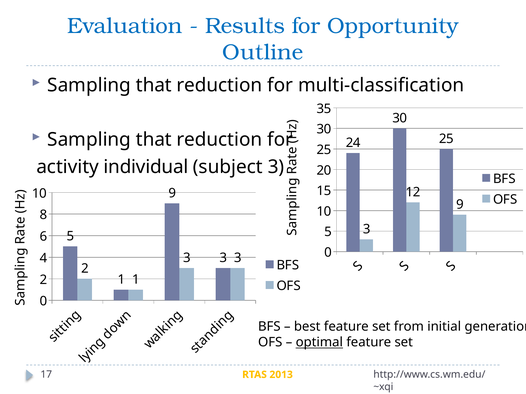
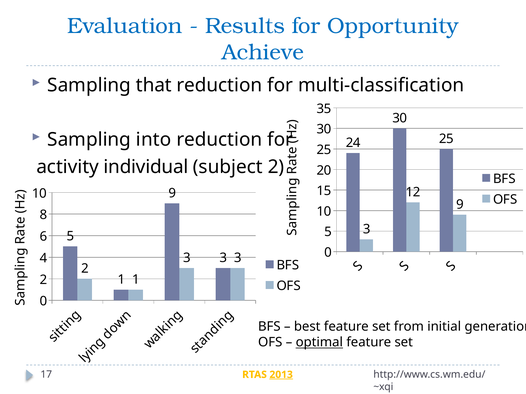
Outline: Outline -> Achieve
that at (154, 140): that -> into
subject 3: 3 -> 2
2013 underline: none -> present
